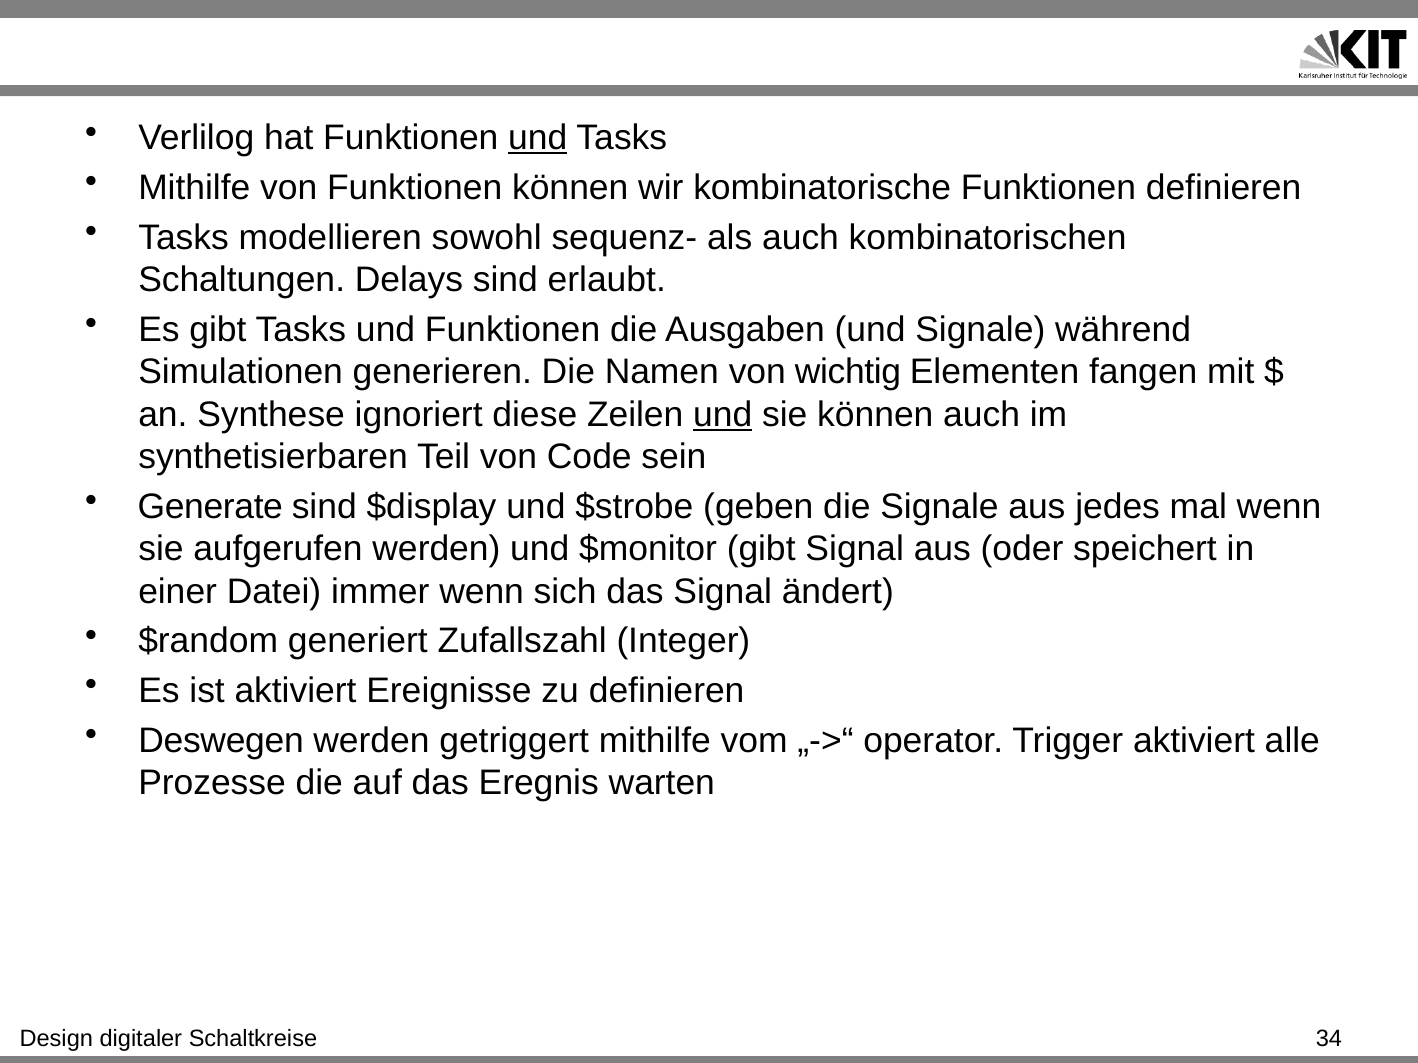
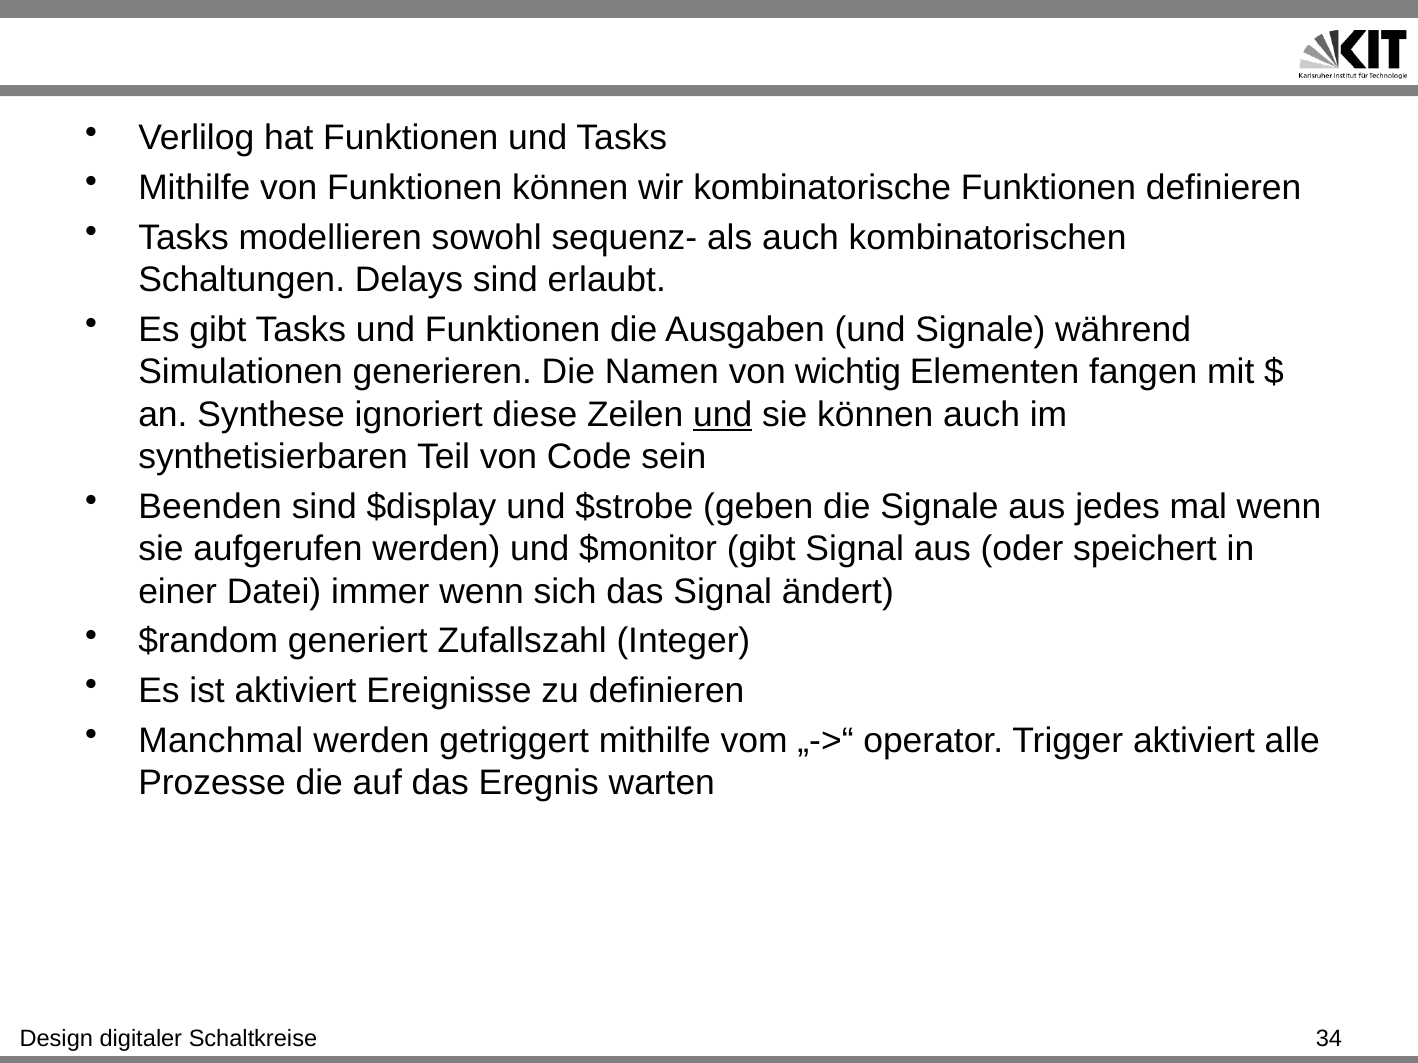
und at (538, 138) underline: present -> none
Generate: Generate -> Beenden
Deswegen: Deswegen -> Manchmal
